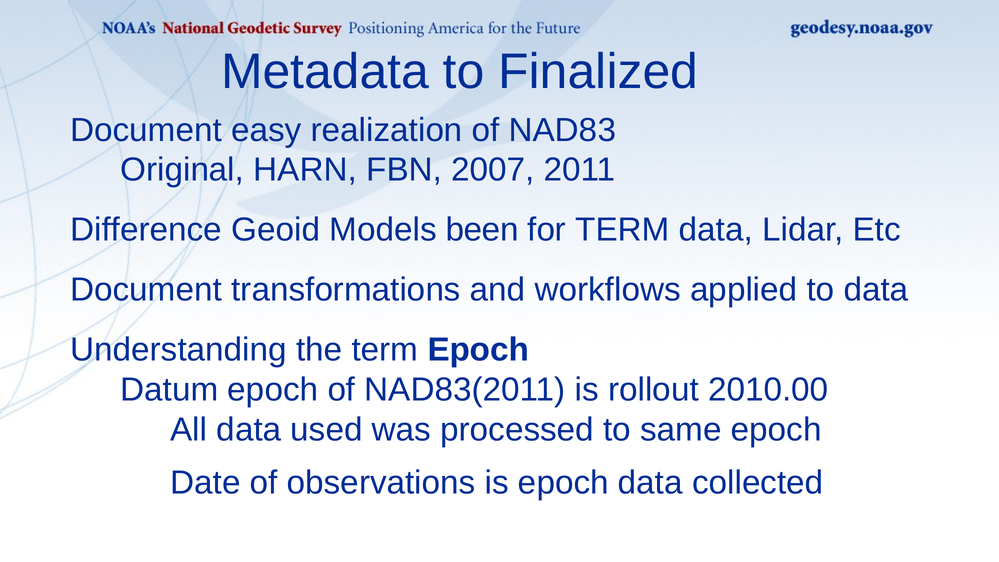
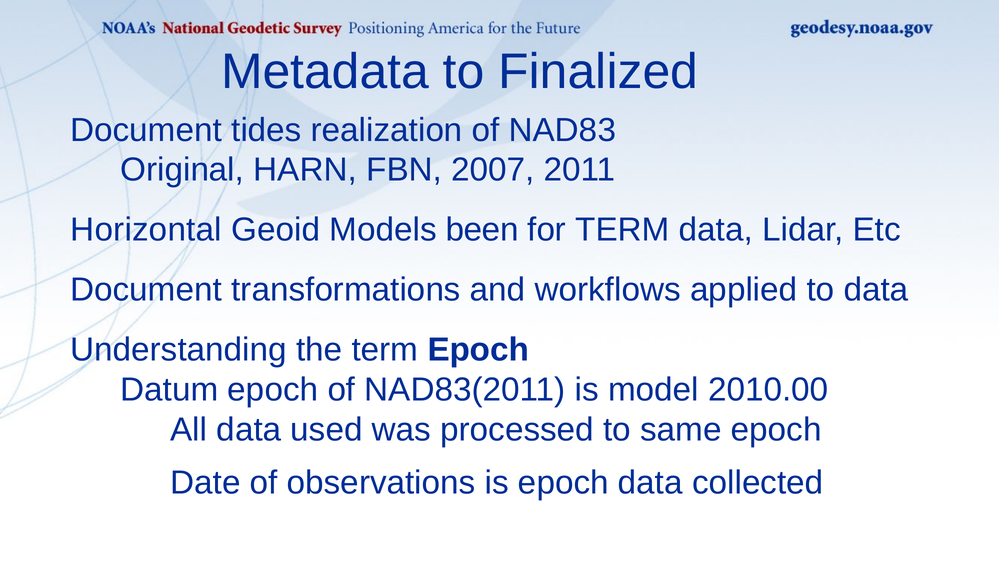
easy: easy -> tides
Difference: Difference -> Horizontal
rollout: rollout -> model
